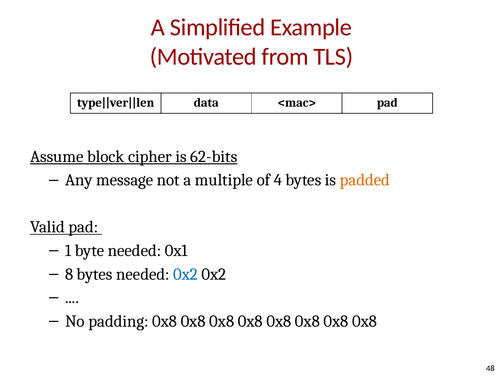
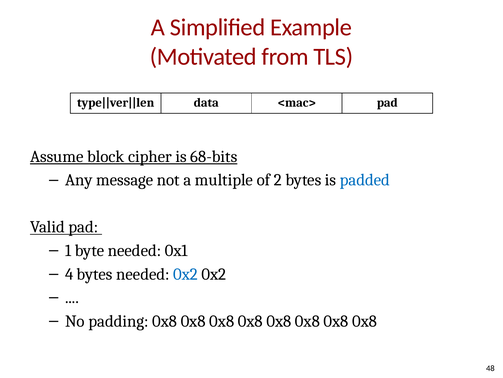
62-bits: 62-bits -> 68-bits
4: 4 -> 2
padded colour: orange -> blue
8: 8 -> 4
